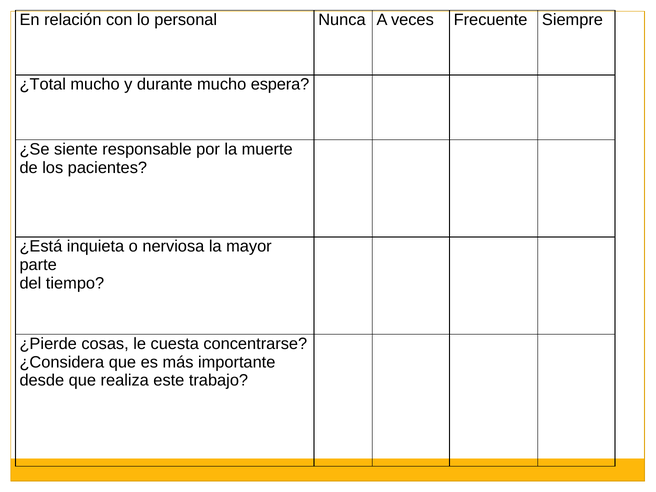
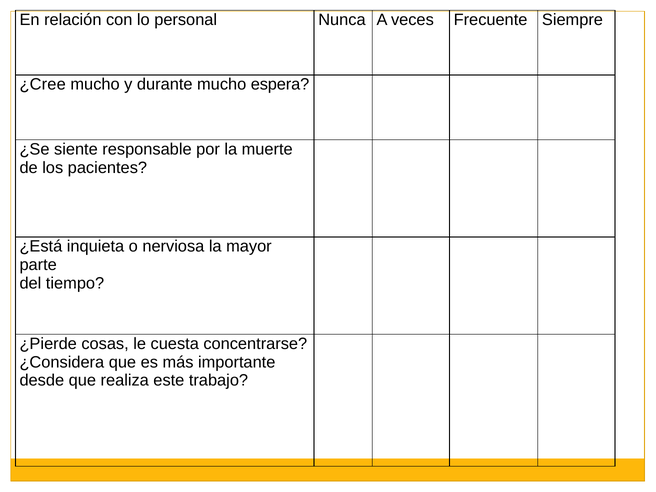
¿Total: ¿Total -> ¿Cree
